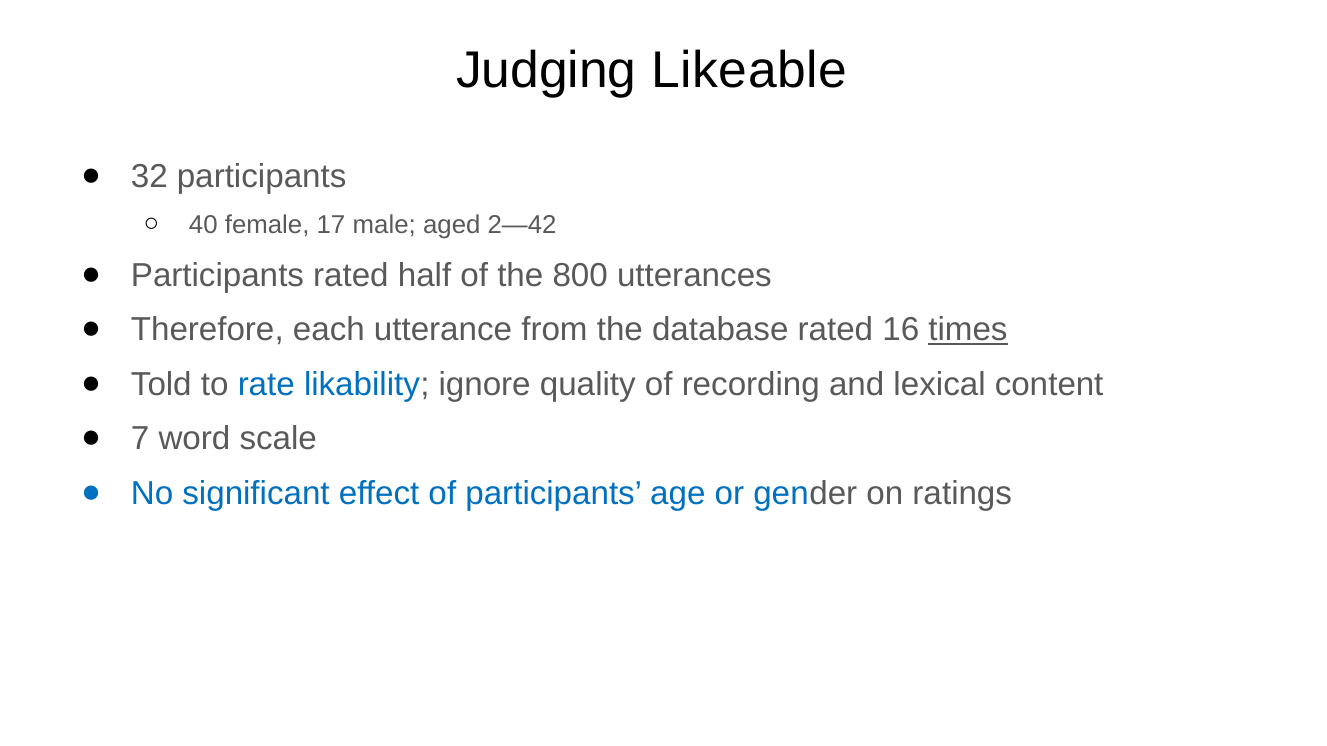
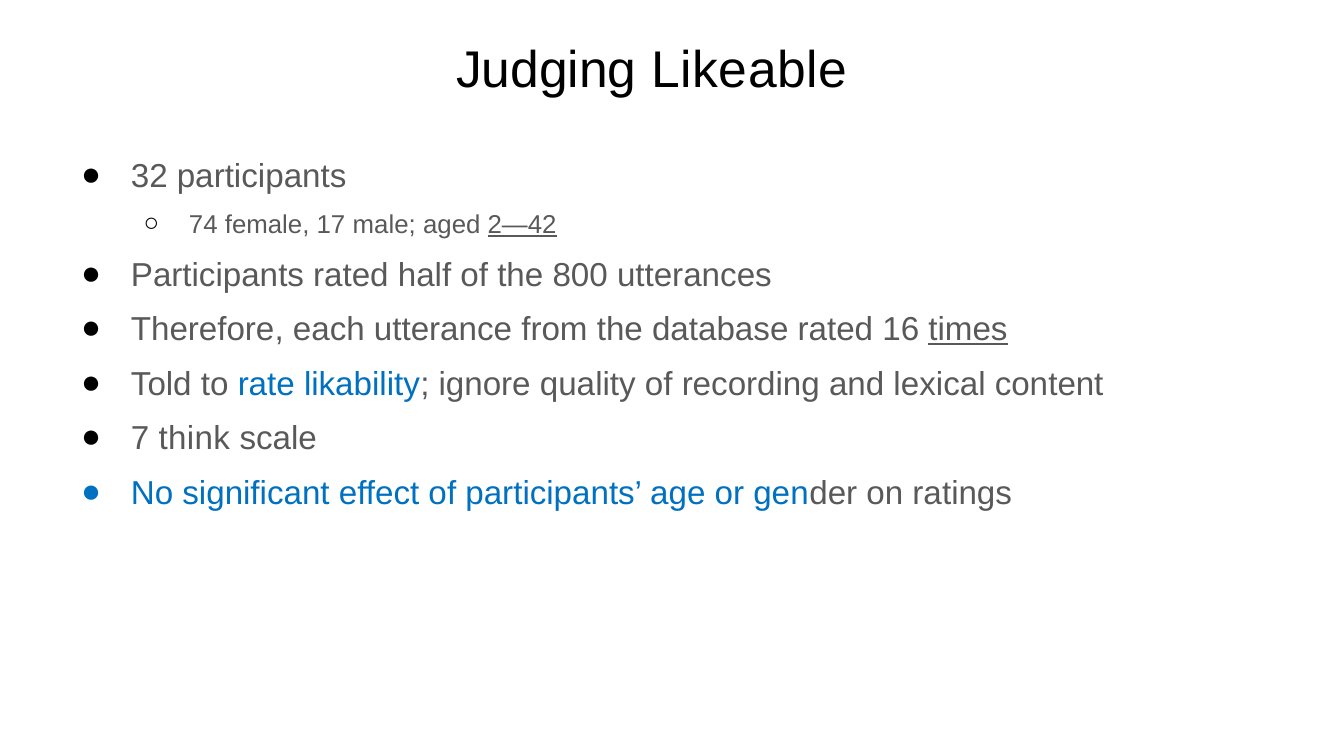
40: 40 -> 74
2—42 underline: none -> present
word: word -> think
